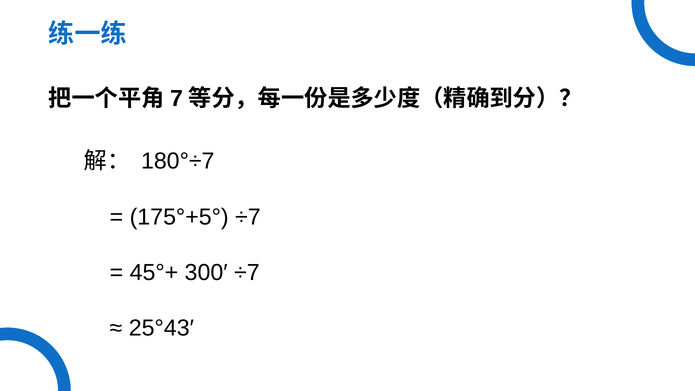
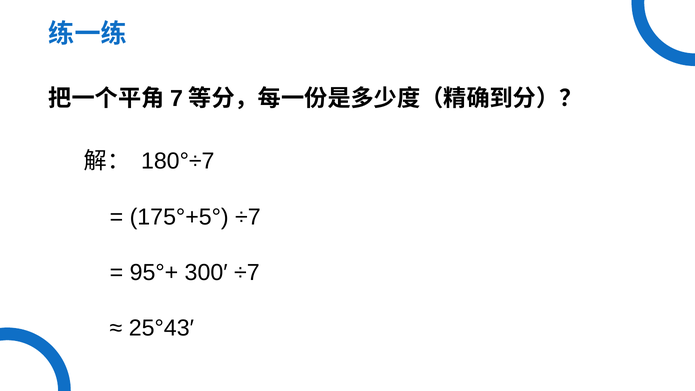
45°+: 45°+ -> 95°+
